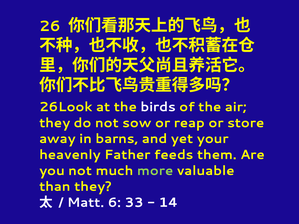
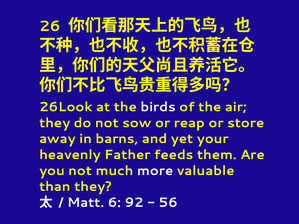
more colour: light green -> white
33: 33 -> 92
14: 14 -> 56
